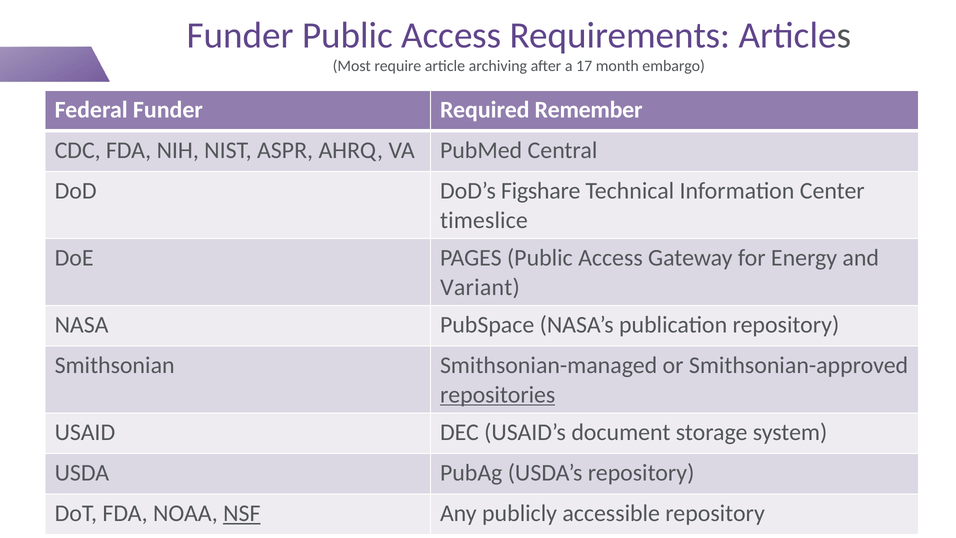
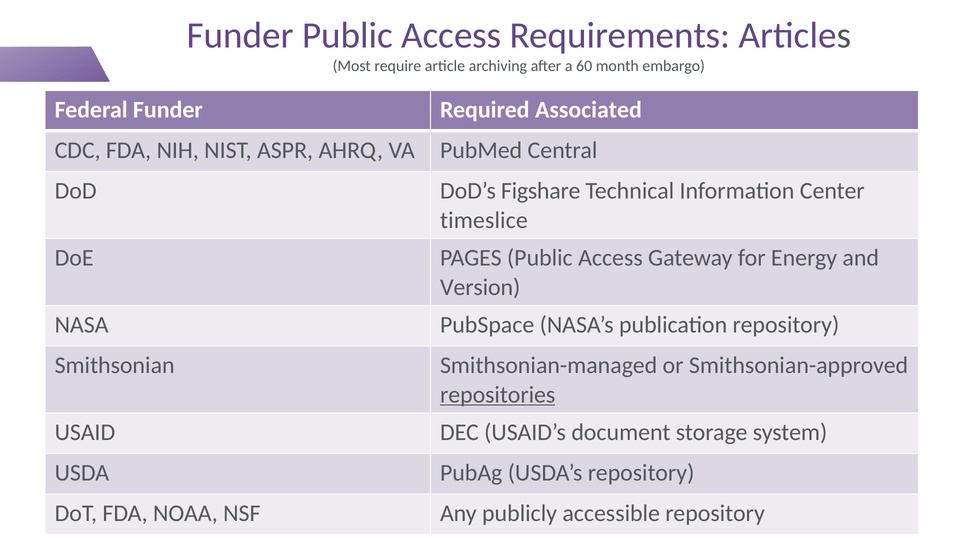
17: 17 -> 60
Remember: Remember -> Associated
Variant: Variant -> Version
NSF underline: present -> none
